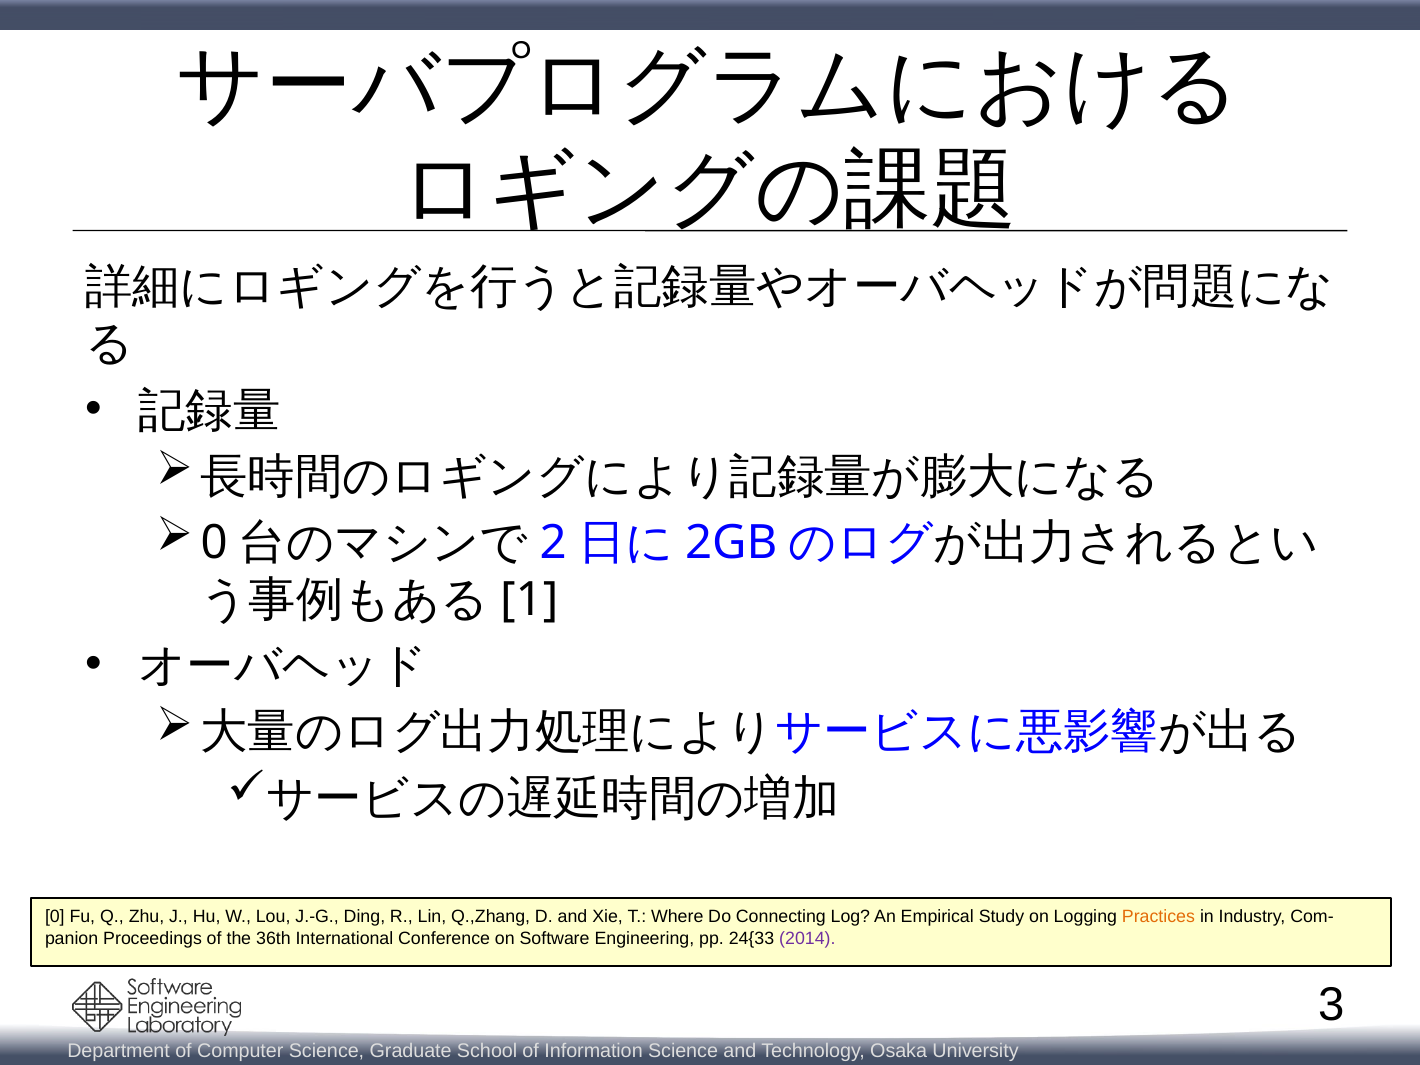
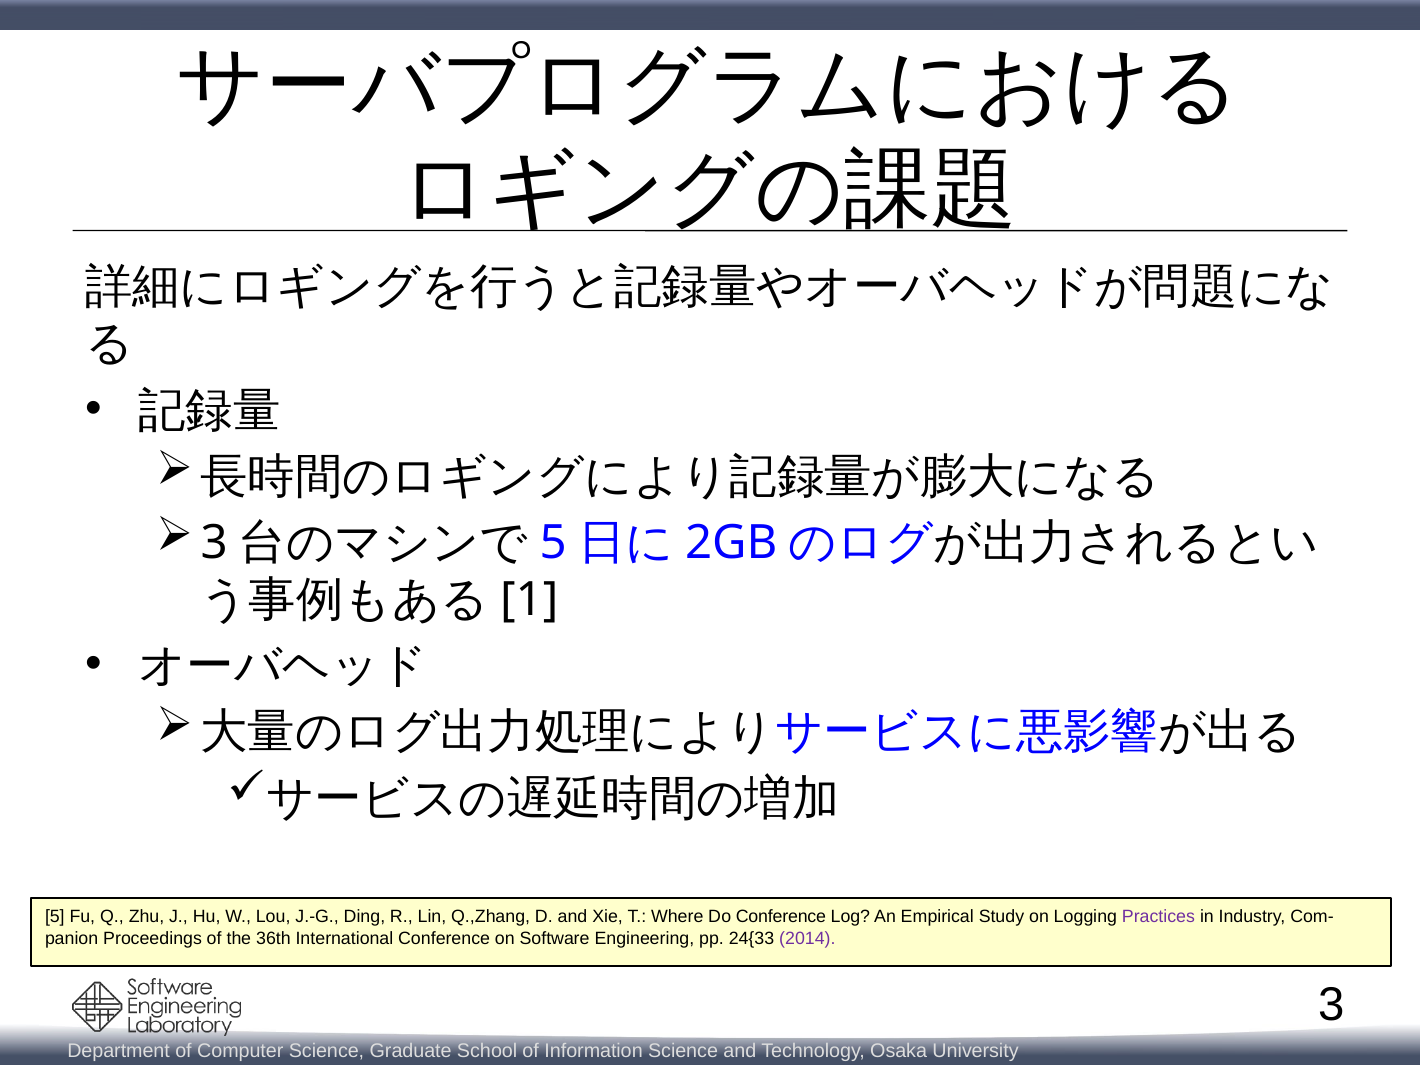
0 at (214, 543): 0 -> 3
2 at (553, 543): 2 -> 5
0 at (55, 917): 0 -> 5
Do Connecting: Connecting -> Conference
Practices colour: orange -> purple
